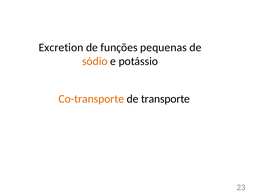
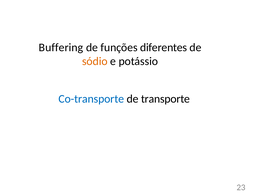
Excretion: Excretion -> Buffering
pequenas: pequenas -> diferentes
Co-transporte colour: orange -> blue
